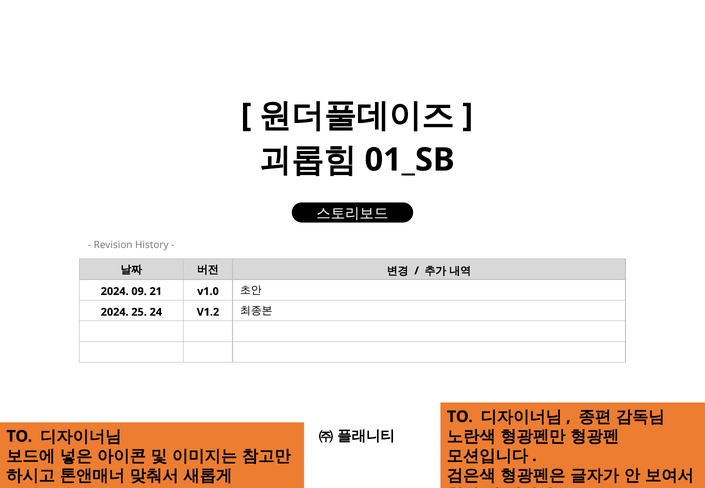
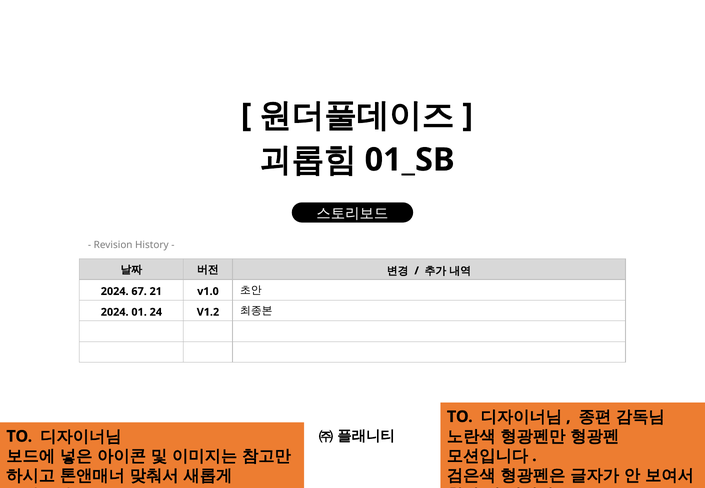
09: 09 -> 67
25: 25 -> 01
